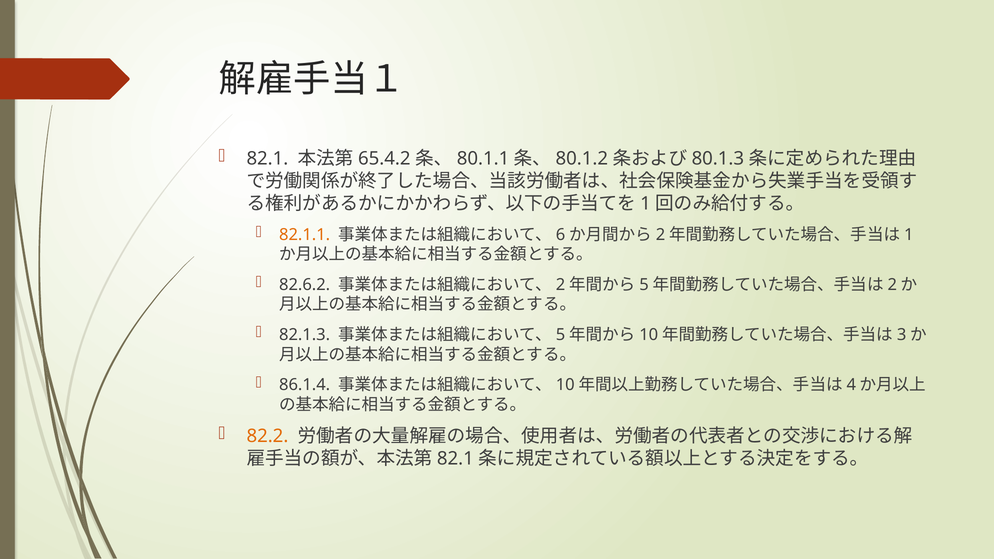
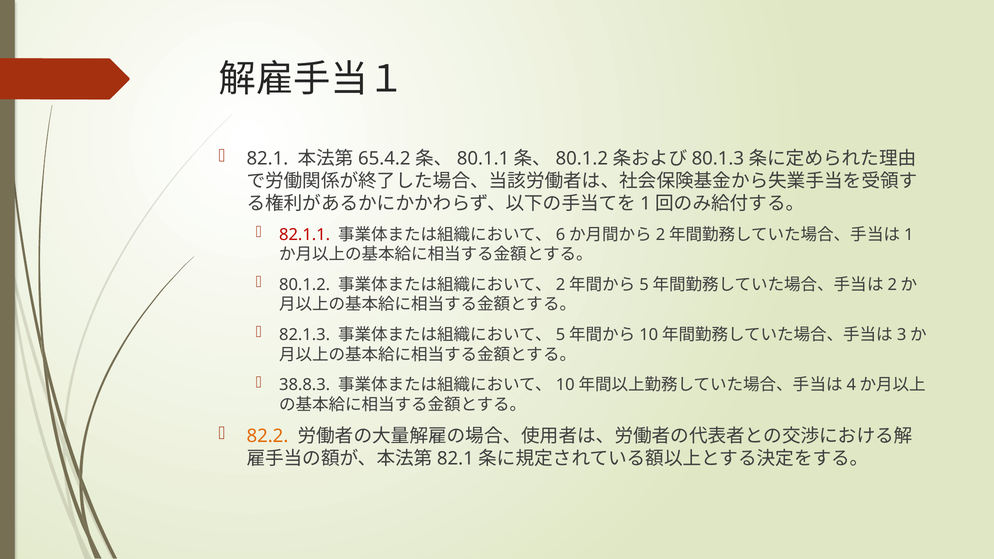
82.1.1 colour: orange -> red
82.6.2: 82.6.2 -> 80.1.2
86.1.4: 86.1.4 -> 38.8.3
